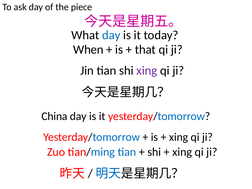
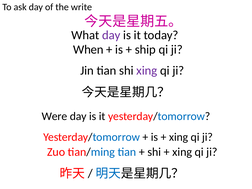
piece: piece -> write
day at (111, 35) colour: blue -> purple
that: that -> ship
China: China -> Were
